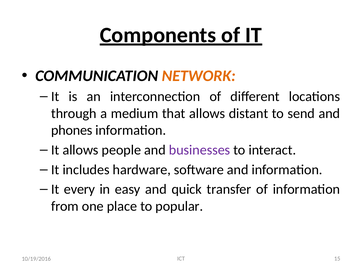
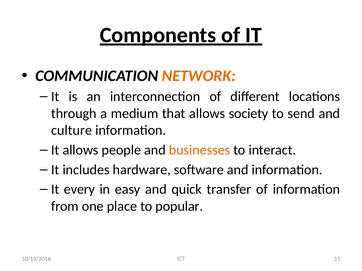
distant: distant -> society
phones: phones -> culture
businesses colour: purple -> orange
